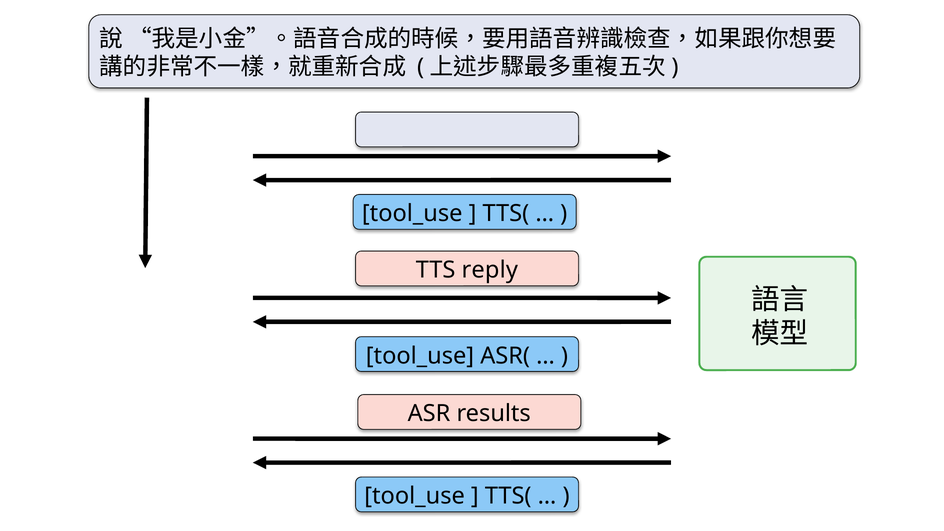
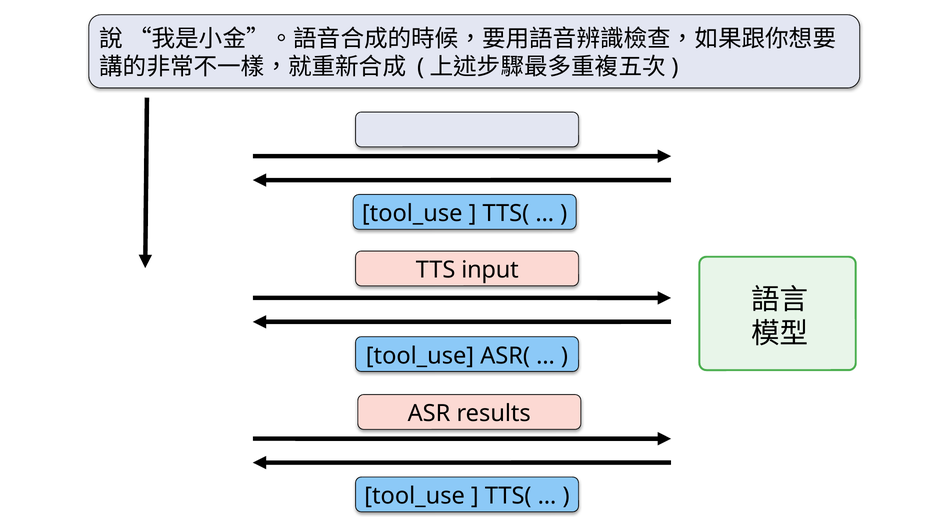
reply: reply -> input
